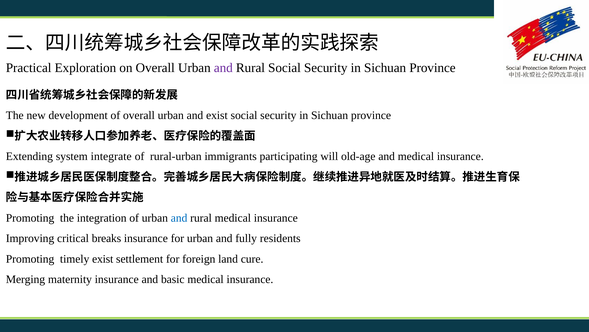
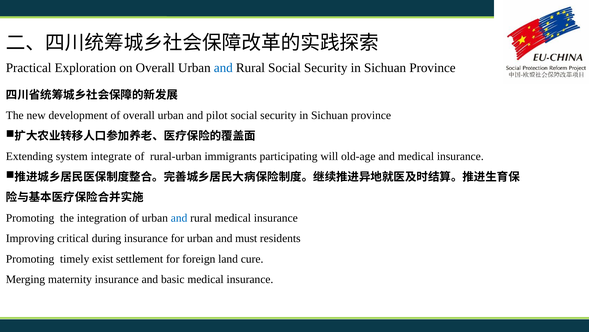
and at (223, 68) colour: purple -> blue
and exist: exist -> pilot
breaks: breaks -> during
fully: fully -> must
